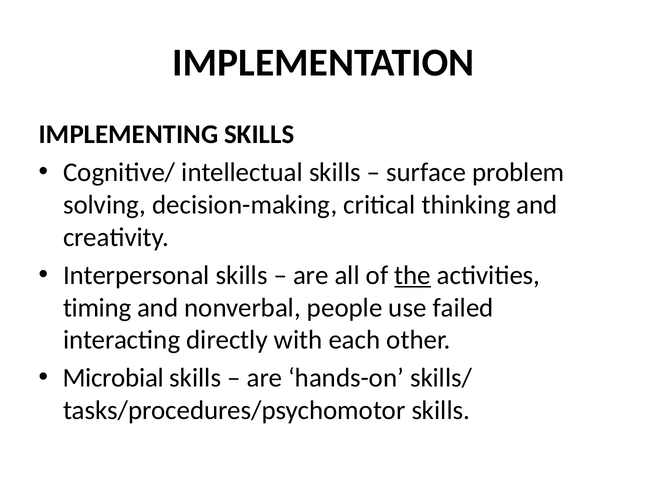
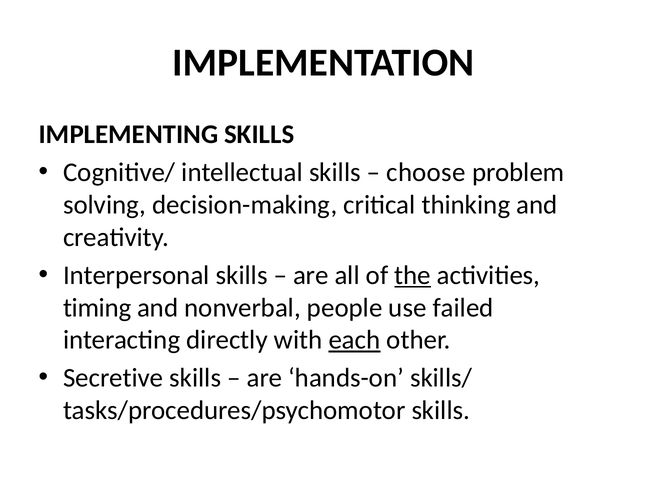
surface: surface -> choose
each underline: none -> present
Microbial: Microbial -> Secretive
